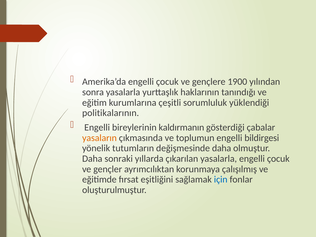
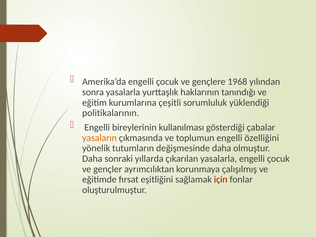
1900: 1900 -> 1968
kaldırmanın: kaldırmanın -> kullanılması
bildirgesi: bildirgesi -> özelliğini
için colour: blue -> red
